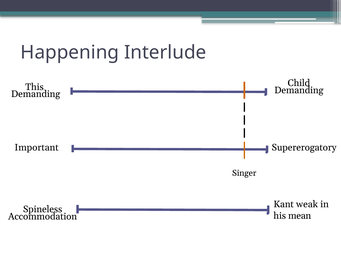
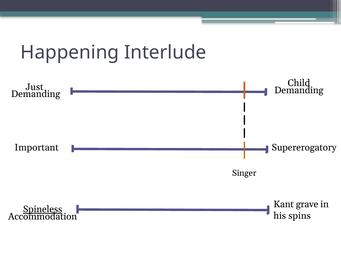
This: This -> Just
weak: weak -> grave
Spineless underline: none -> present
mean: mean -> spins
